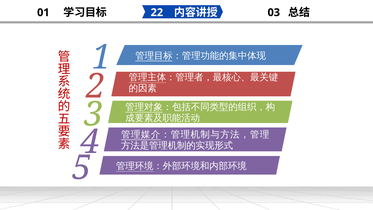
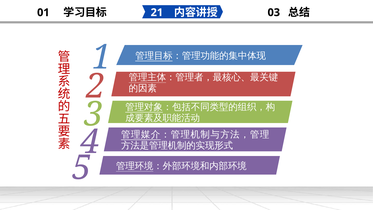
22: 22 -> 21
